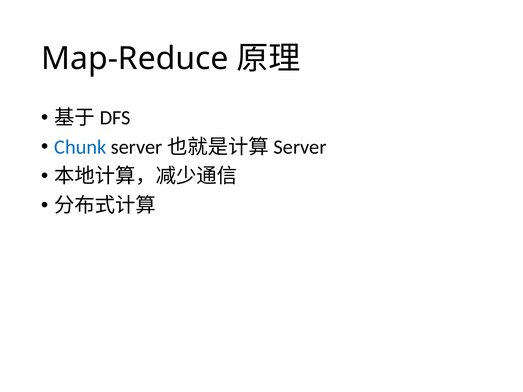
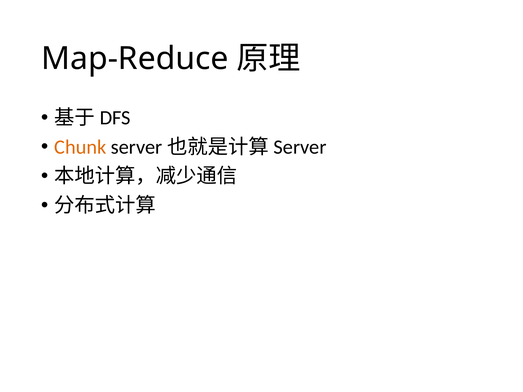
Chunk colour: blue -> orange
